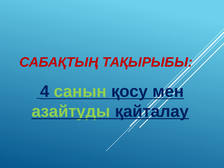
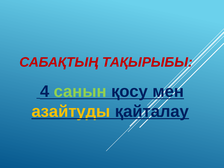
азайтуды colour: light green -> yellow
